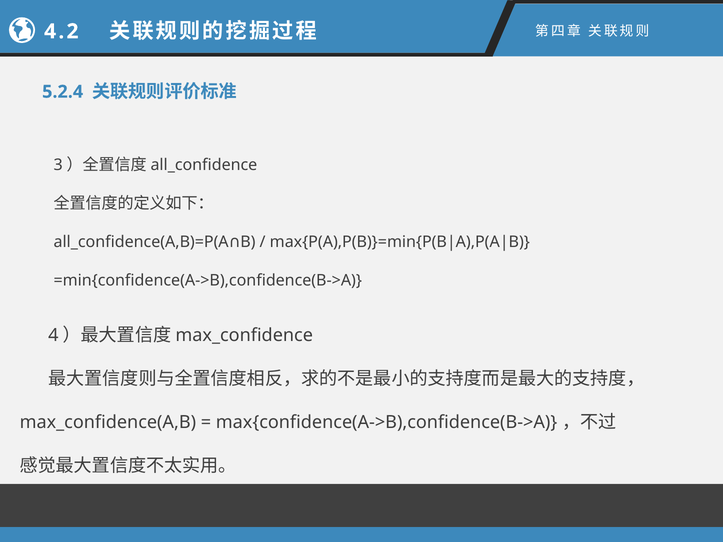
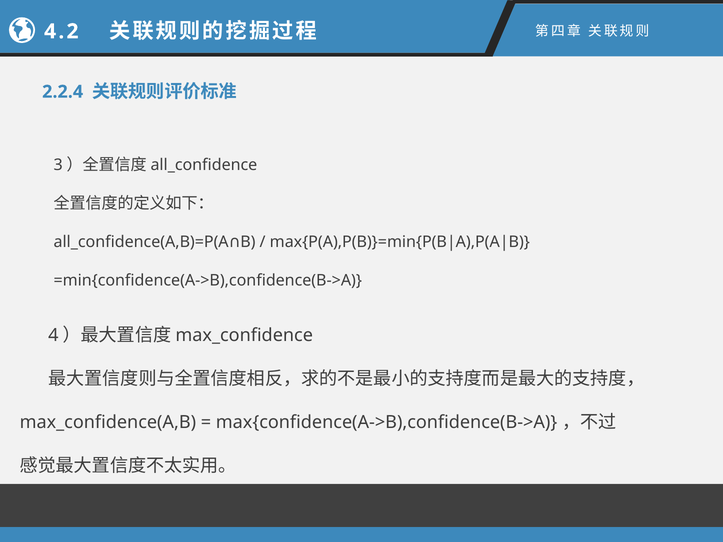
5.2.4: 5.2.4 -> 2.2.4
